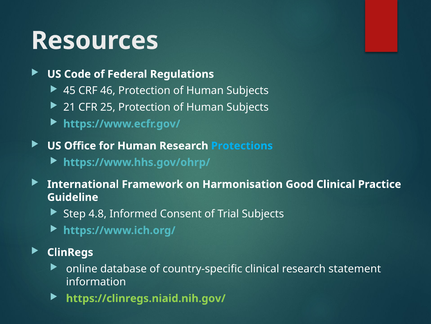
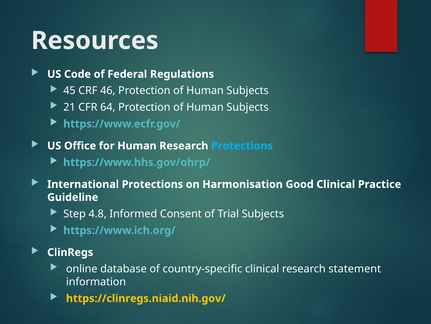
25: 25 -> 64
International Framework: Framework -> Protections
https://clinregs.niaid.nih.gov/ colour: light green -> yellow
